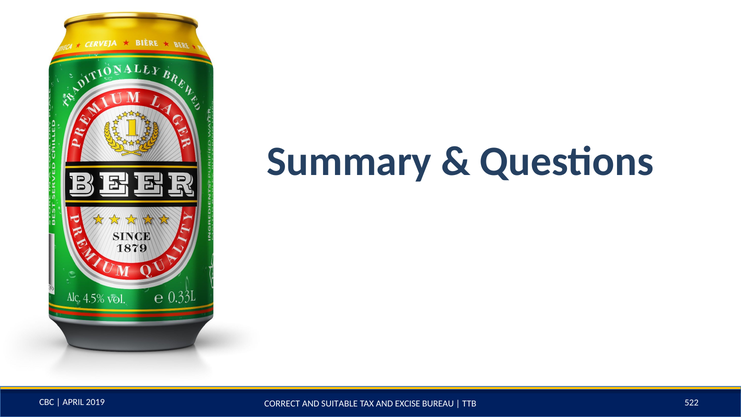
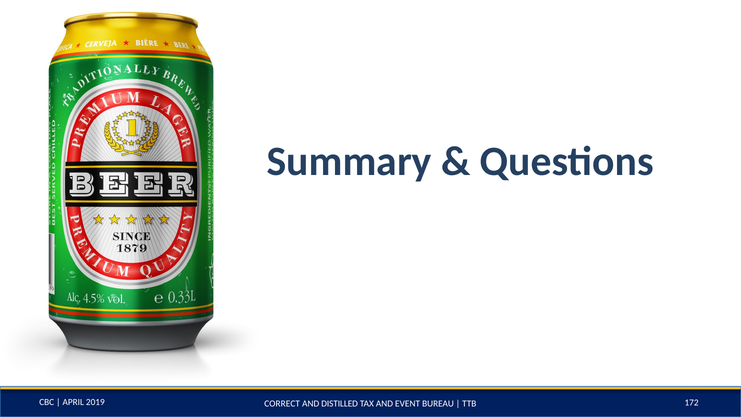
SUITABLE: SUITABLE -> DISTILLED
EXCISE: EXCISE -> EVENT
522: 522 -> 172
